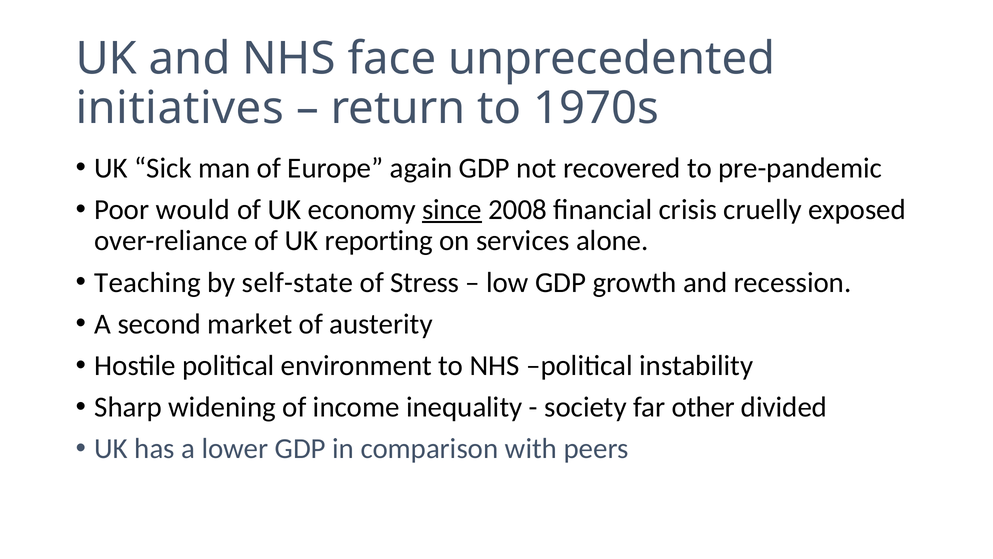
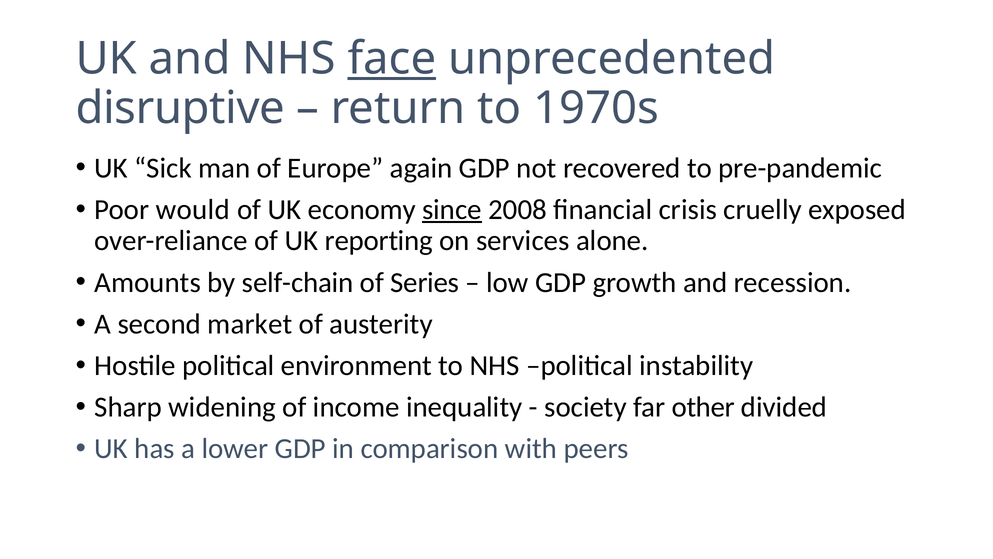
face underline: none -> present
initiatives: initiatives -> disruptive
Teaching: Teaching -> Amounts
self-state: self-state -> self-chain
Stress: Stress -> Series
